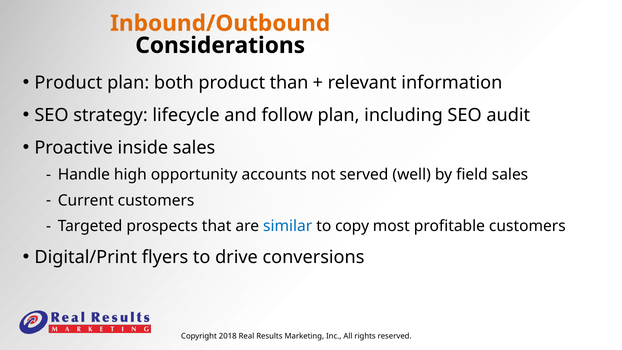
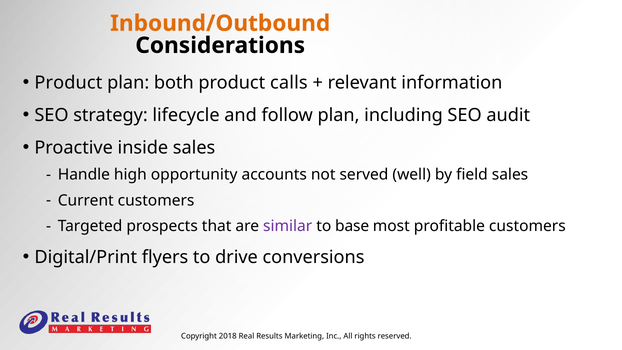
than: than -> calls
similar colour: blue -> purple
copy: copy -> base
